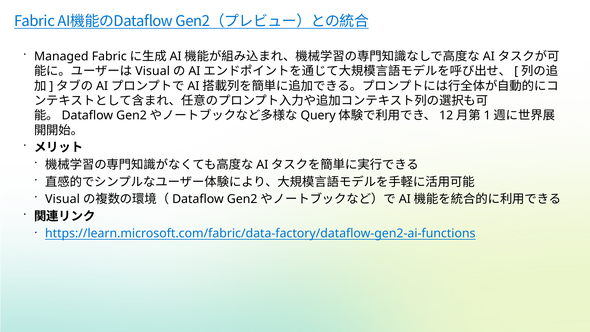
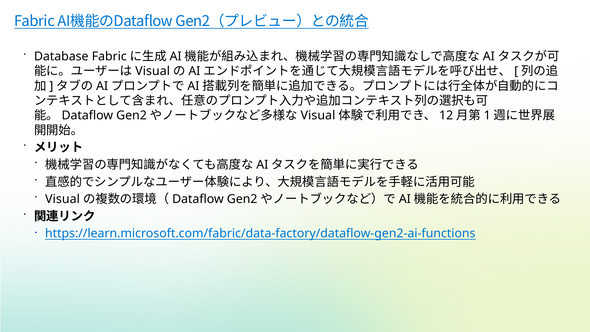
Managed: Managed -> Database
Query at (318, 115): Query -> Visual
